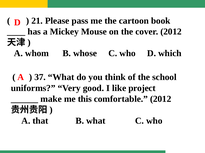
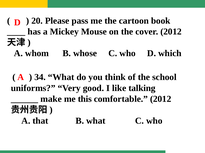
21: 21 -> 20
37: 37 -> 34
project: project -> talking
